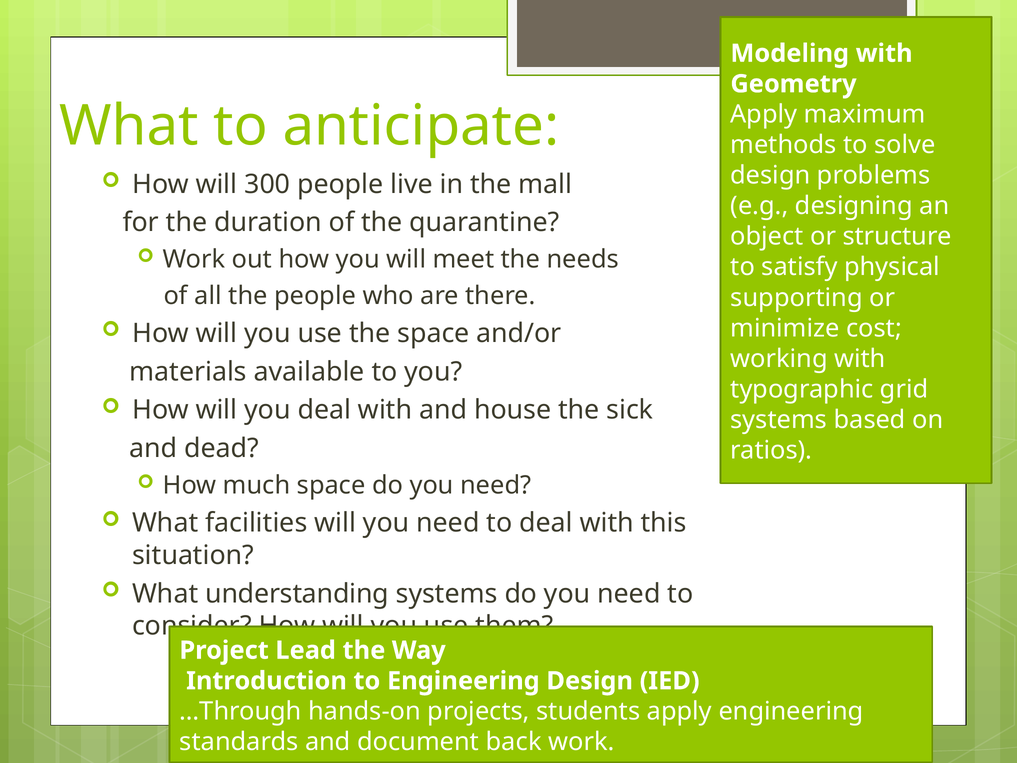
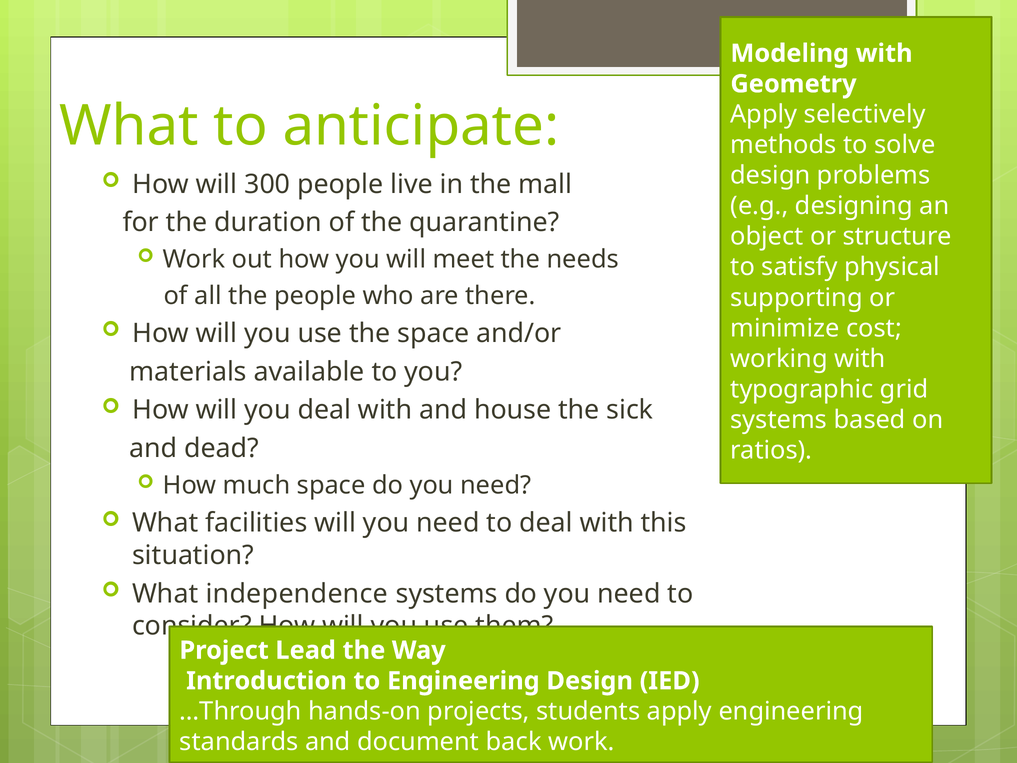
maximum: maximum -> selectively
understanding: understanding -> independence
